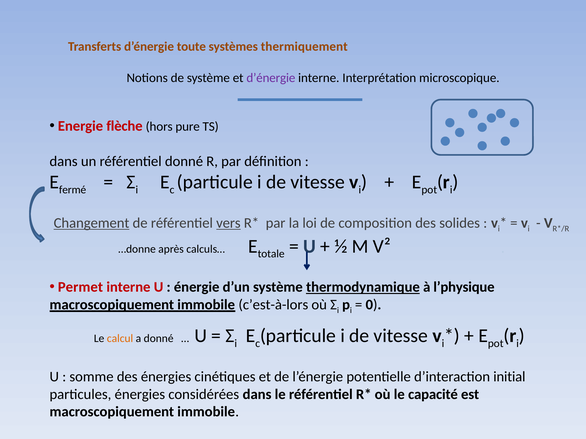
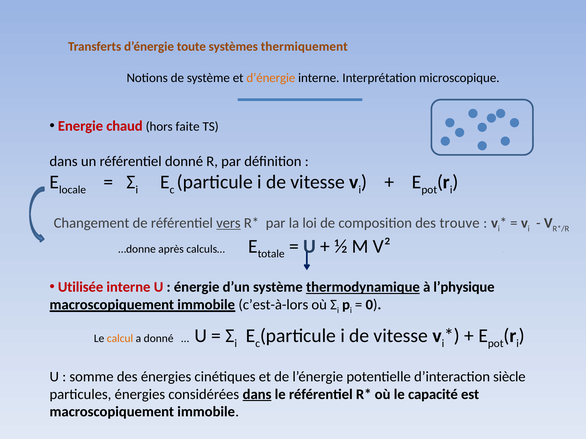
d’énergie at (271, 78) colour: purple -> orange
flèche: flèche -> chaud
pure: pure -> faite
fermé: fermé -> locale
Changement underline: present -> none
solides: solides -> trouve
Permet: Permet -> Utilisée
initial: initial -> siècle
dans at (257, 395) underline: none -> present
